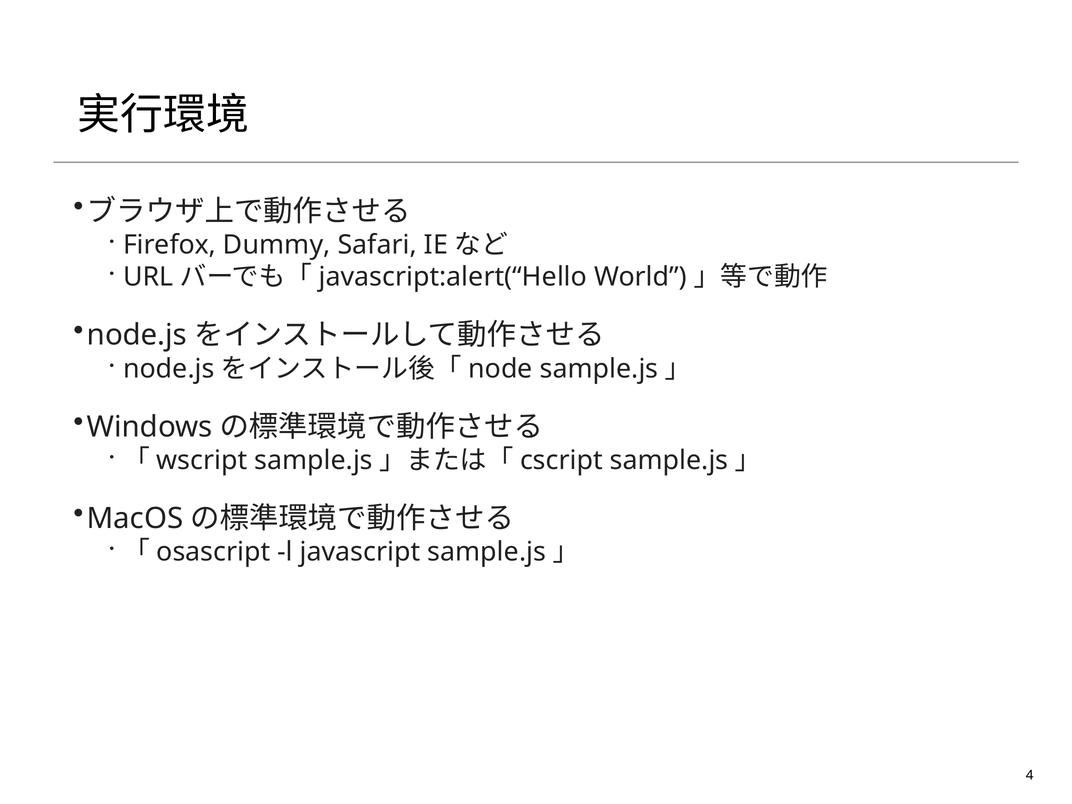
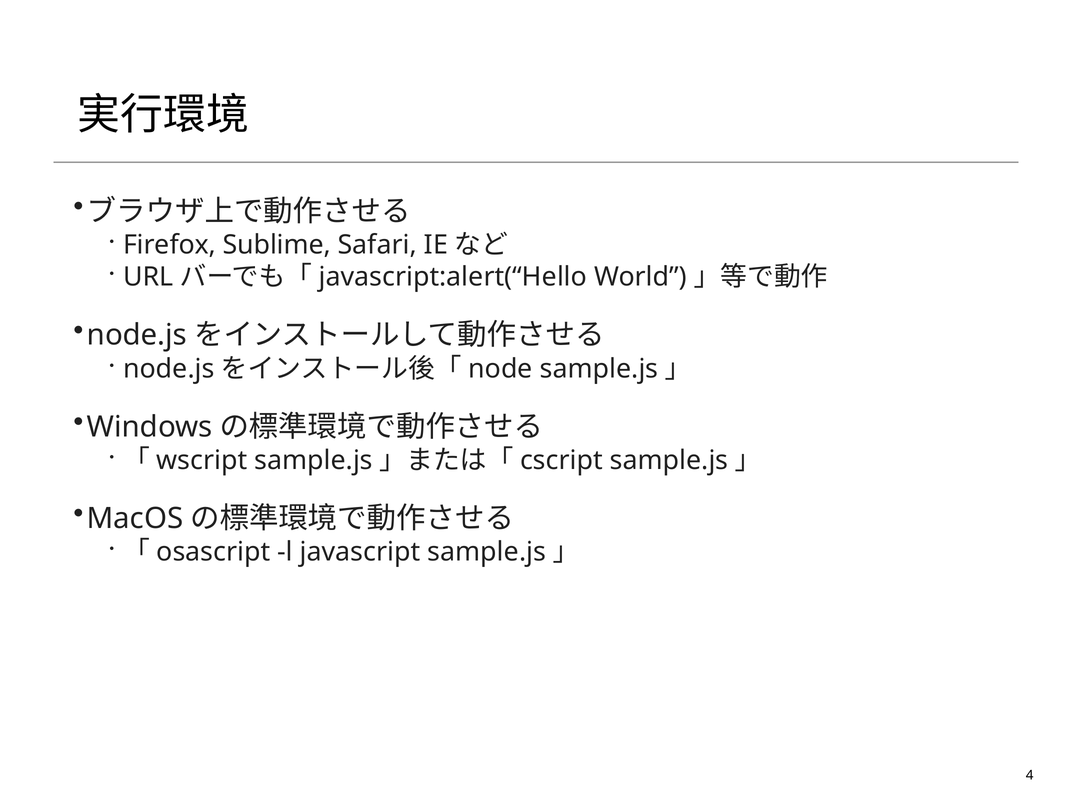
Dummy: Dummy -> Sublime
